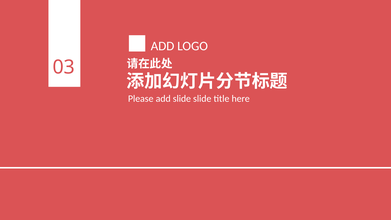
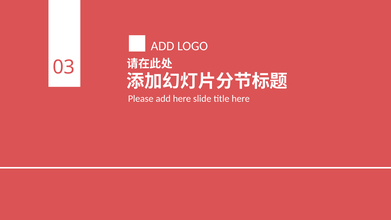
add slide: slide -> here
